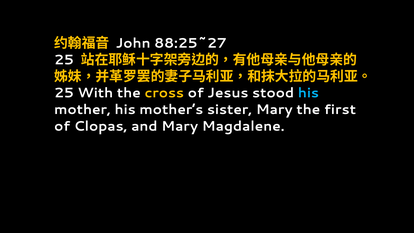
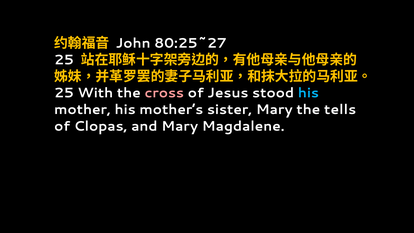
88:25~27: 88:25~27 -> 80:25~27
cross colour: yellow -> pink
first: first -> tells
